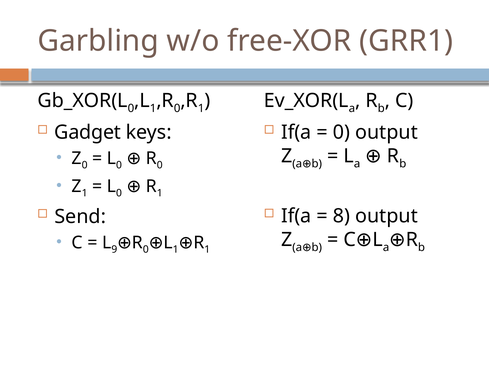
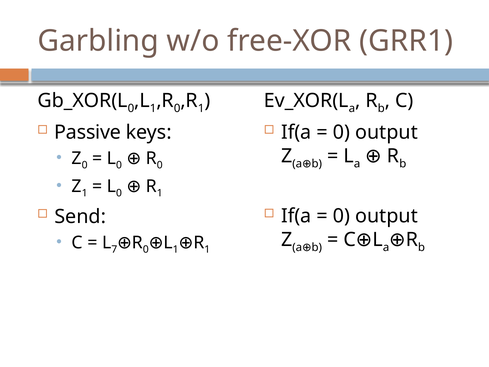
Gadget: Gadget -> Passive
8 at (341, 216): 8 -> 0
9: 9 -> 7
